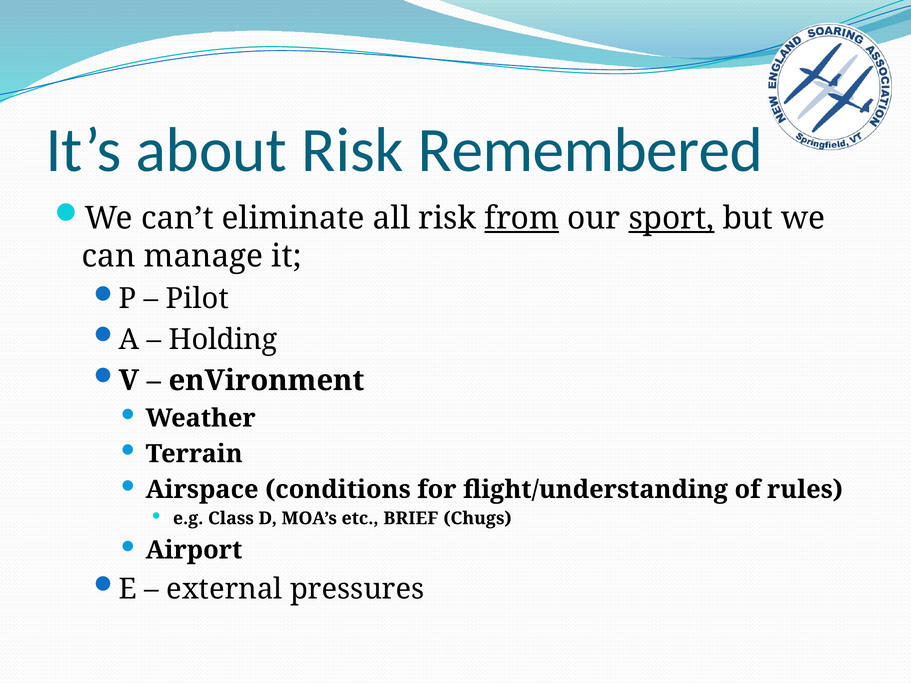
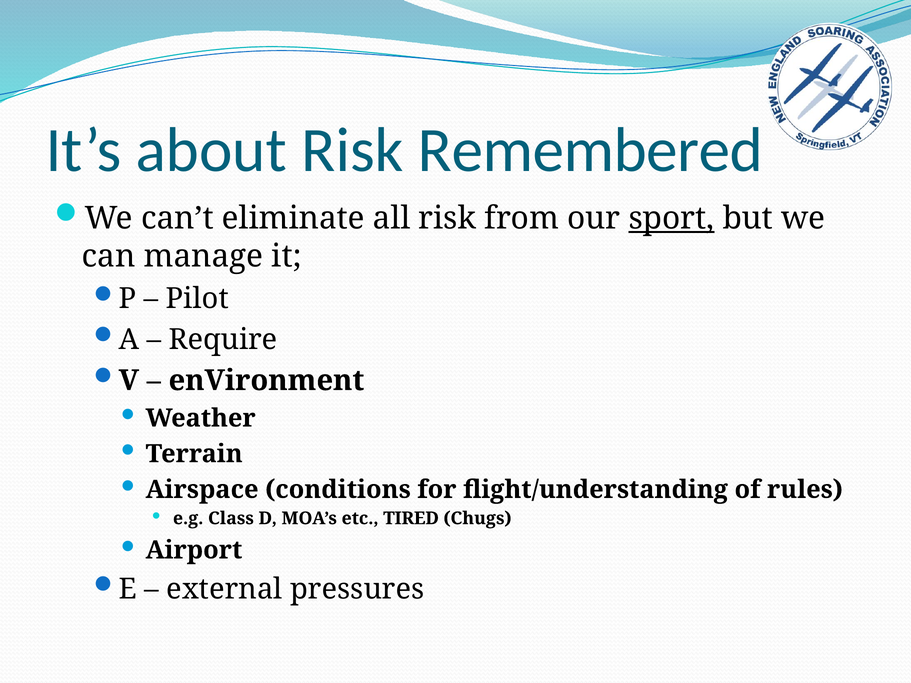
from underline: present -> none
Holding: Holding -> Require
BRIEF: BRIEF -> TIRED
